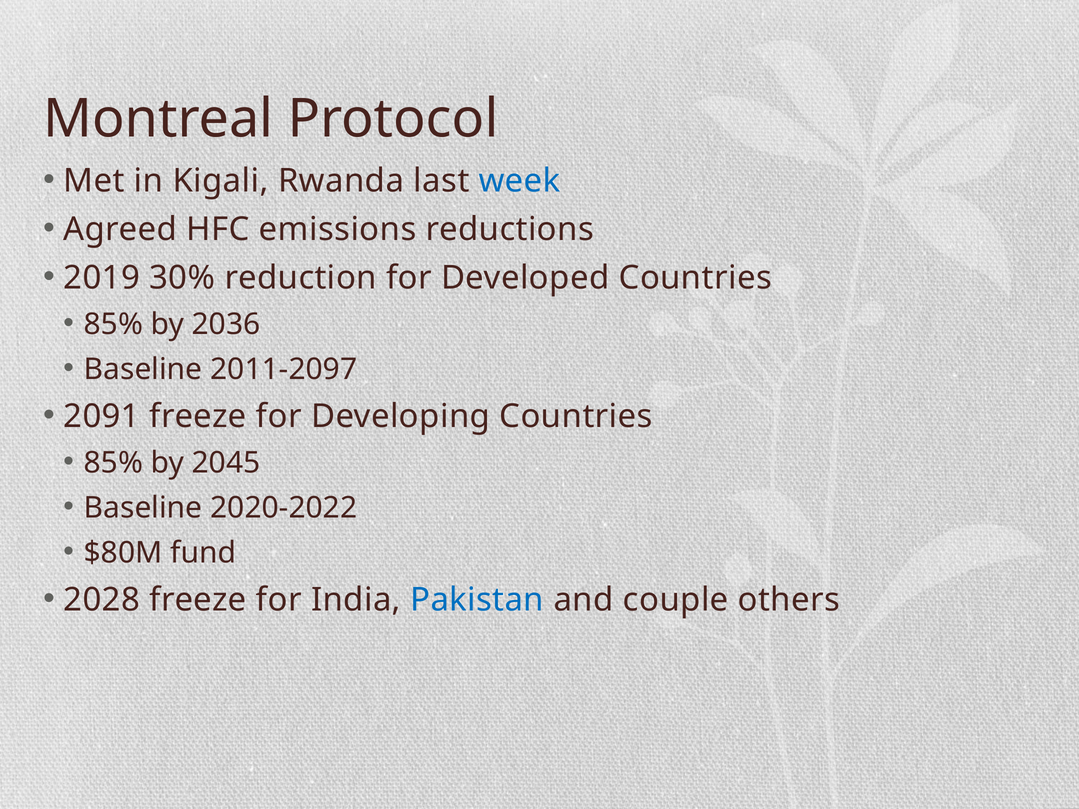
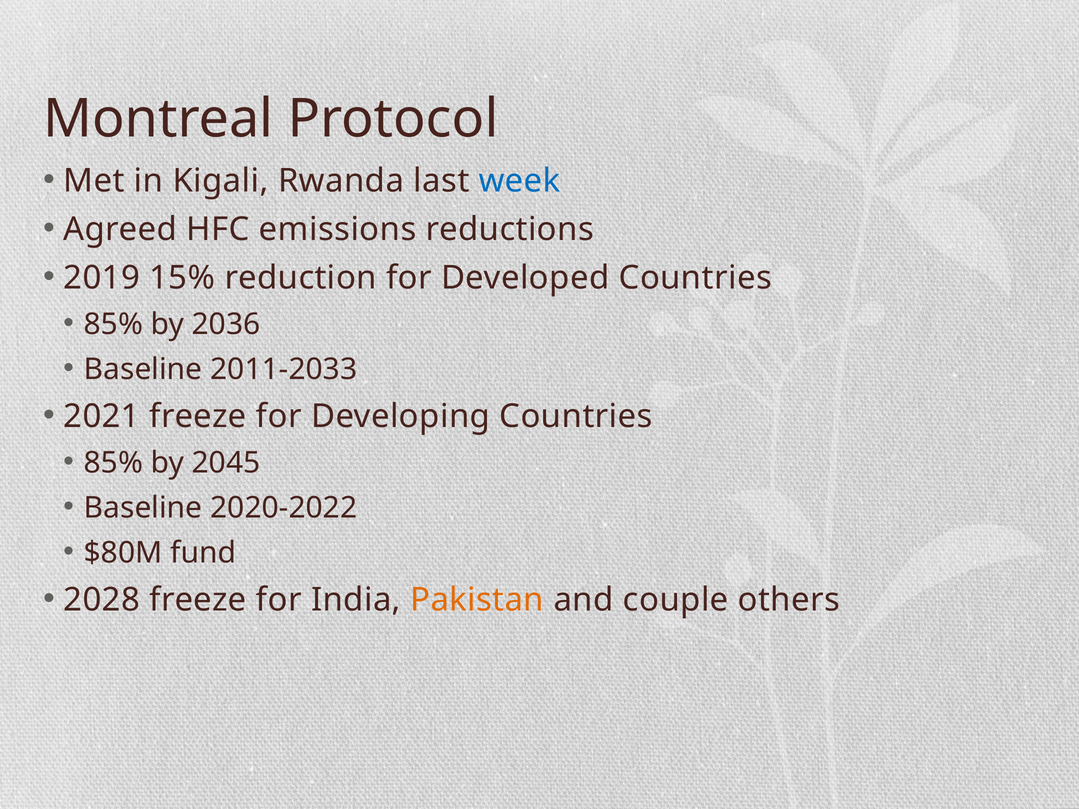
30%: 30% -> 15%
2011-2097: 2011-2097 -> 2011-2033
2091: 2091 -> 2021
Pakistan colour: blue -> orange
